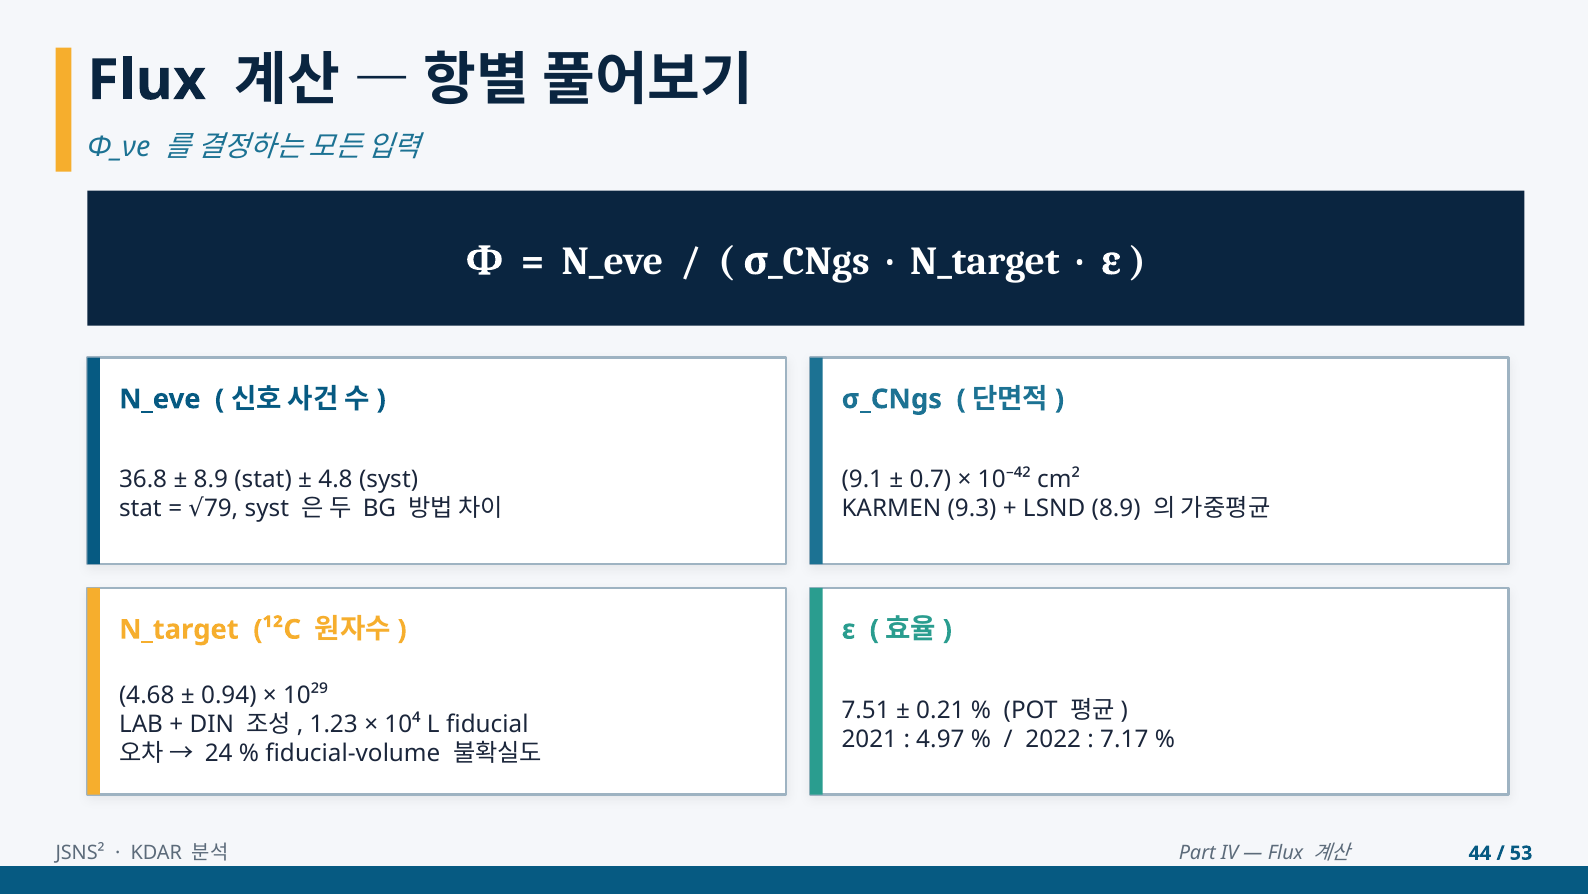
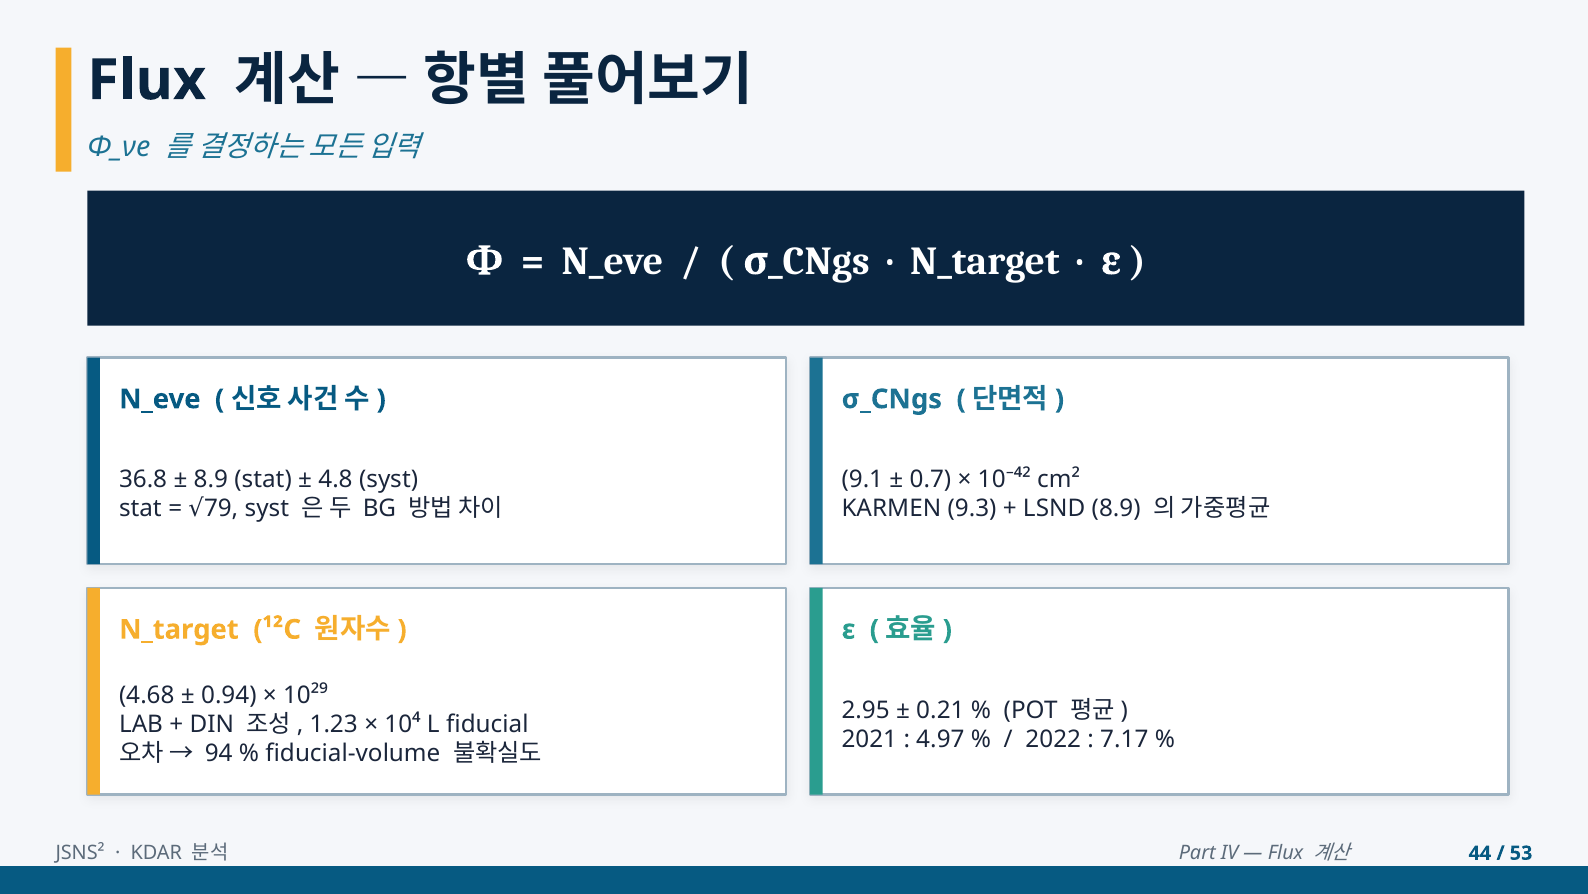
7.51: 7.51 -> 2.95
24: 24 -> 94
